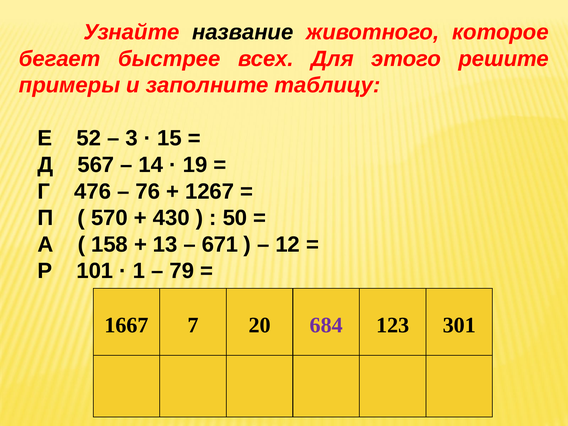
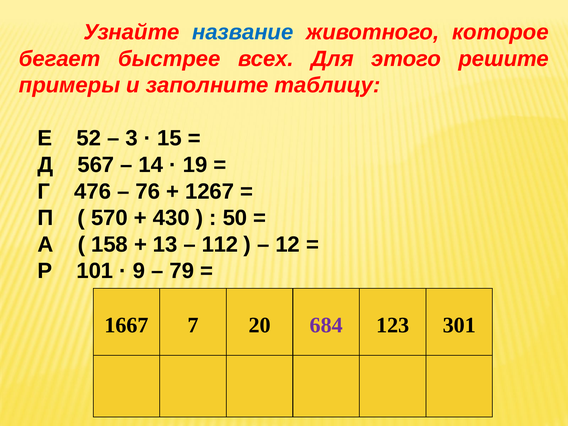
название colour: black -> blue
671: 671 -> 112
1: 1 -> 9
